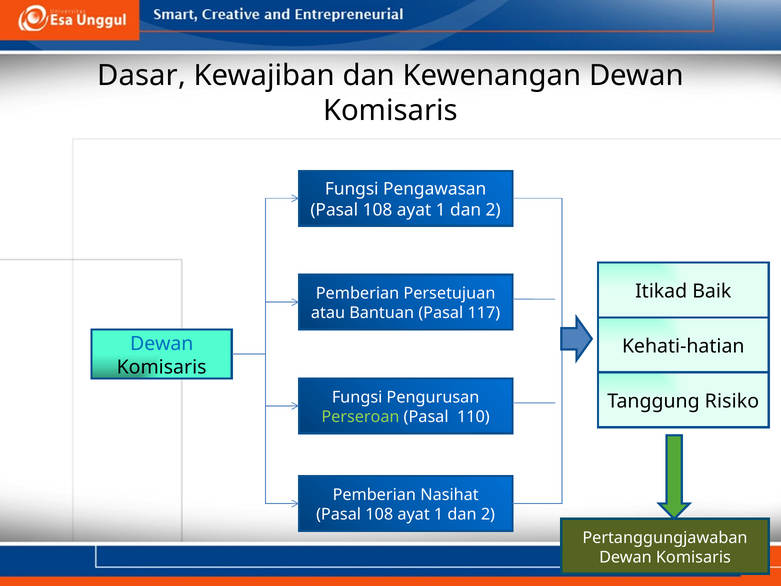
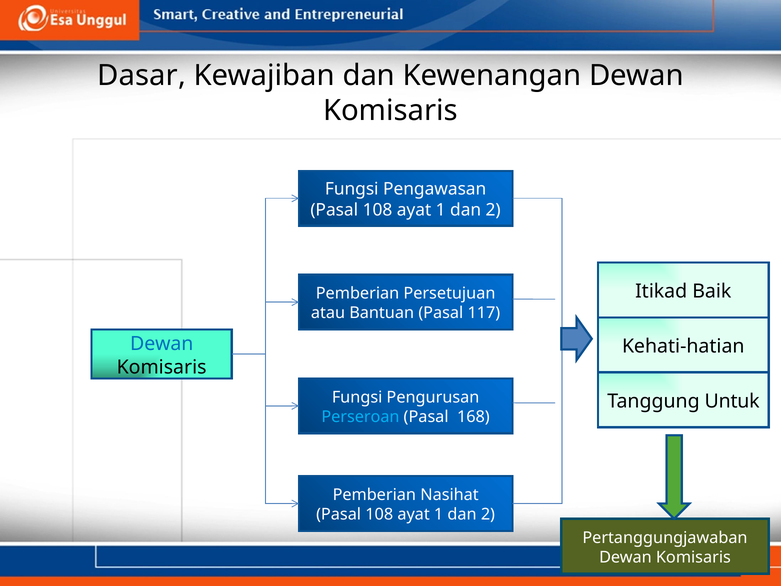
Risiko: Risiko -> Untuk
Perseroan colour: light green -> light blue
110: 110 -> 168
